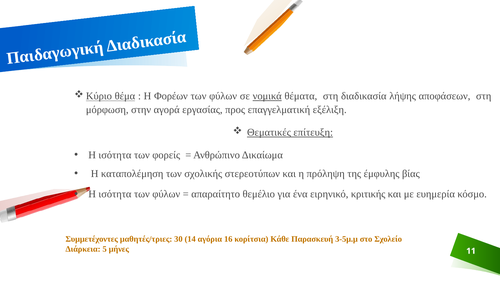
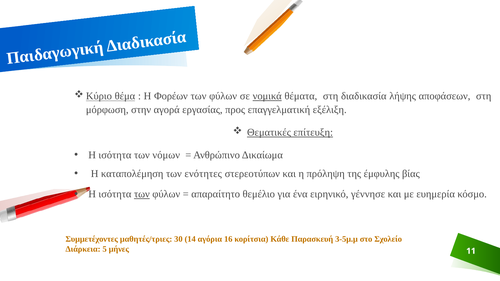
φορείς: φορείς -> νόμων
σχολικής: σχολικής -> ενότητες
των at (142, 194) underline: none -> present
κριτικής: κριτικής -> γέννησε
